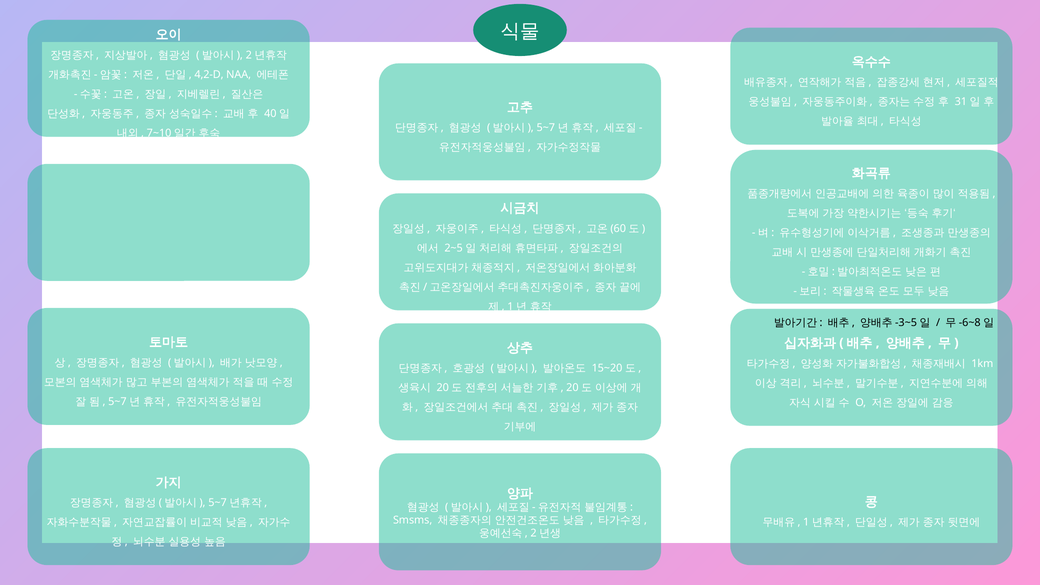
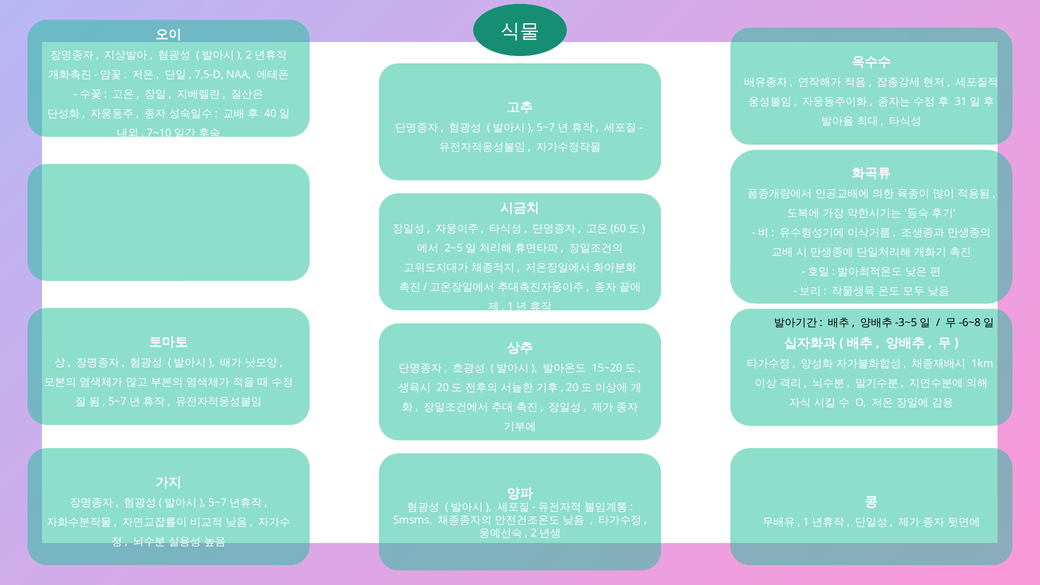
4,2-D: 4,2-D -> 7,5-D
